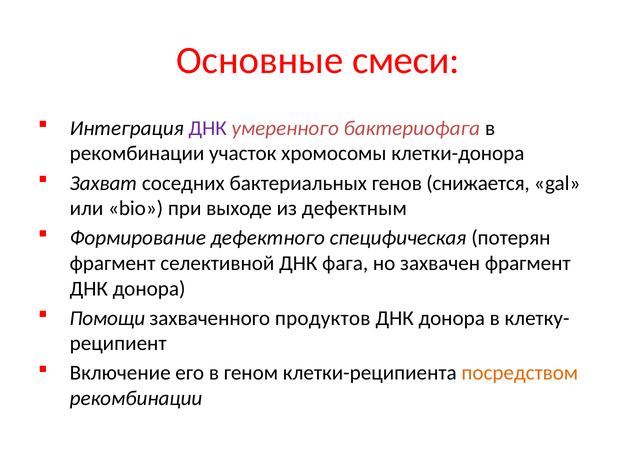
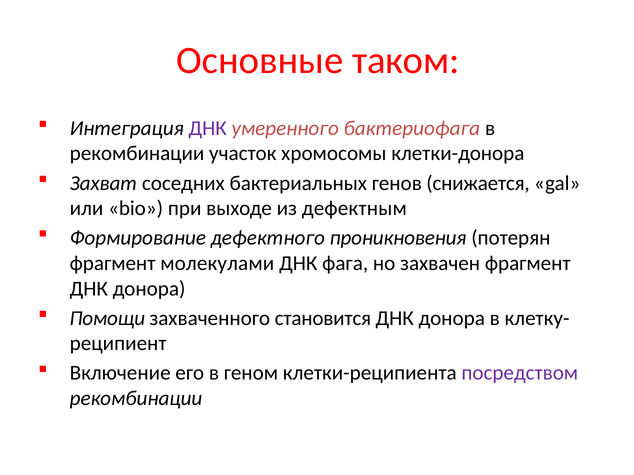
смеси: смеси -> таком
специфическая: специфическая -> проникновения
селективной: селективной -> молекулами
продуктов: продуктов -> становится
посредством colour: orange -> purple
